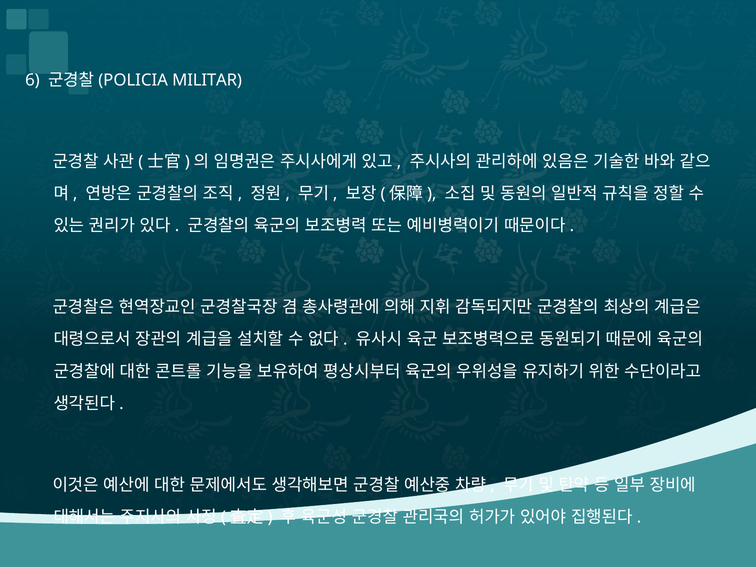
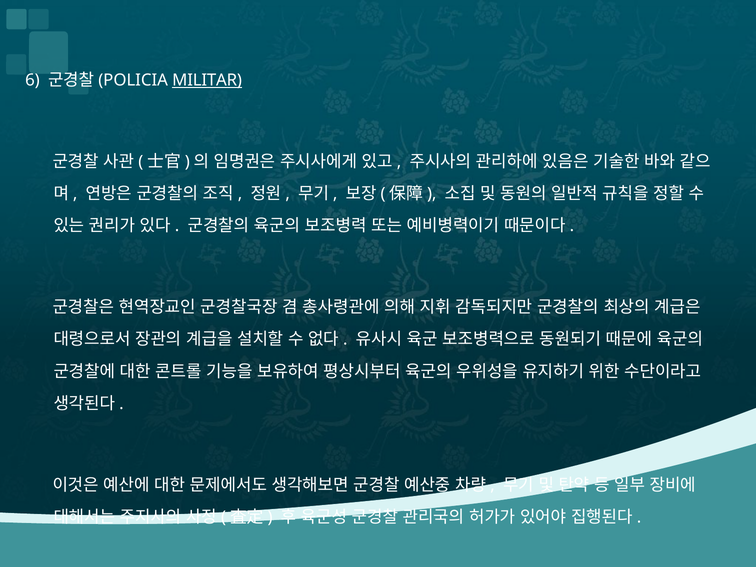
MILITAR underline: none -> present
